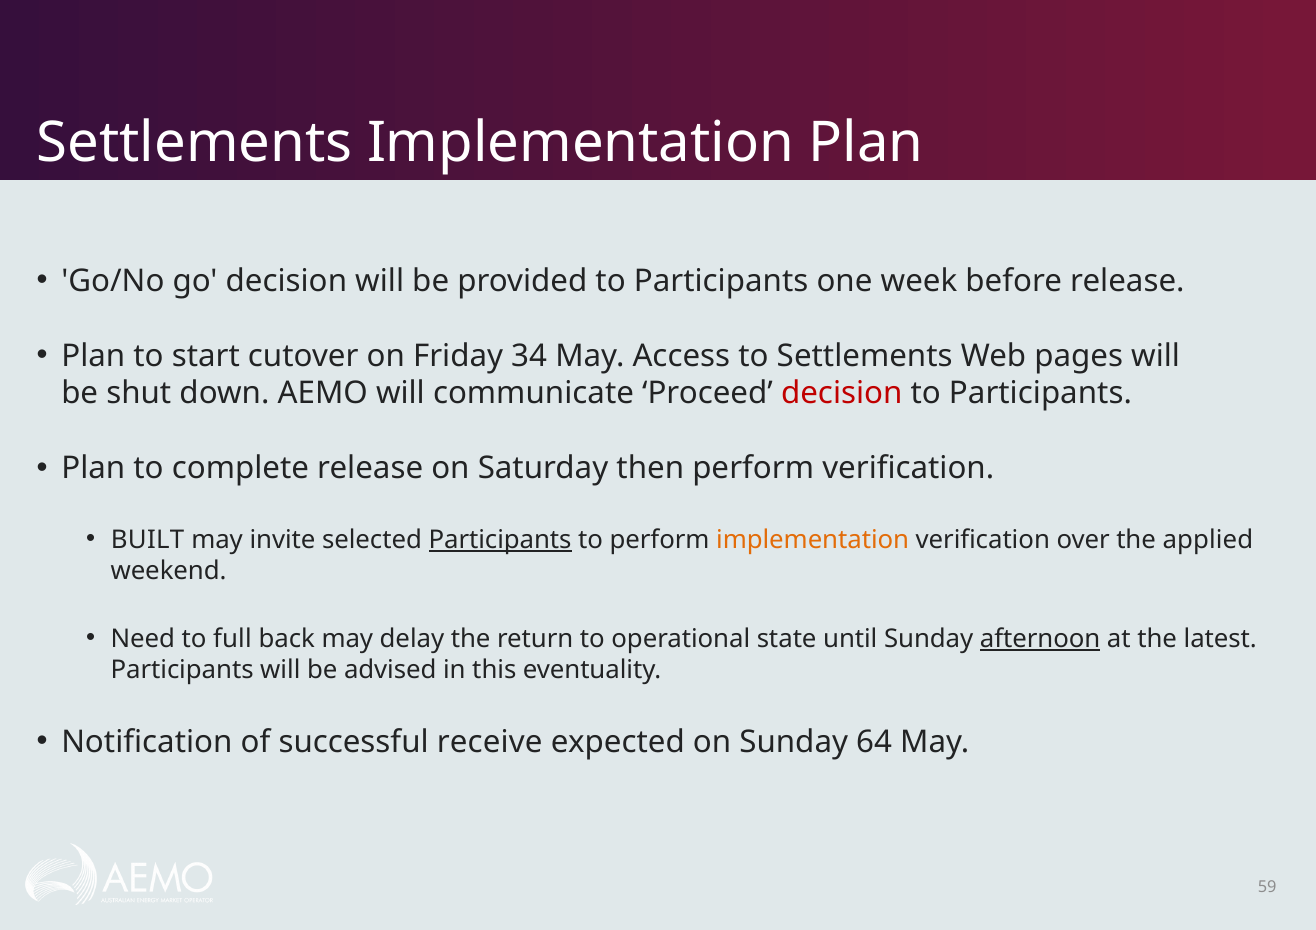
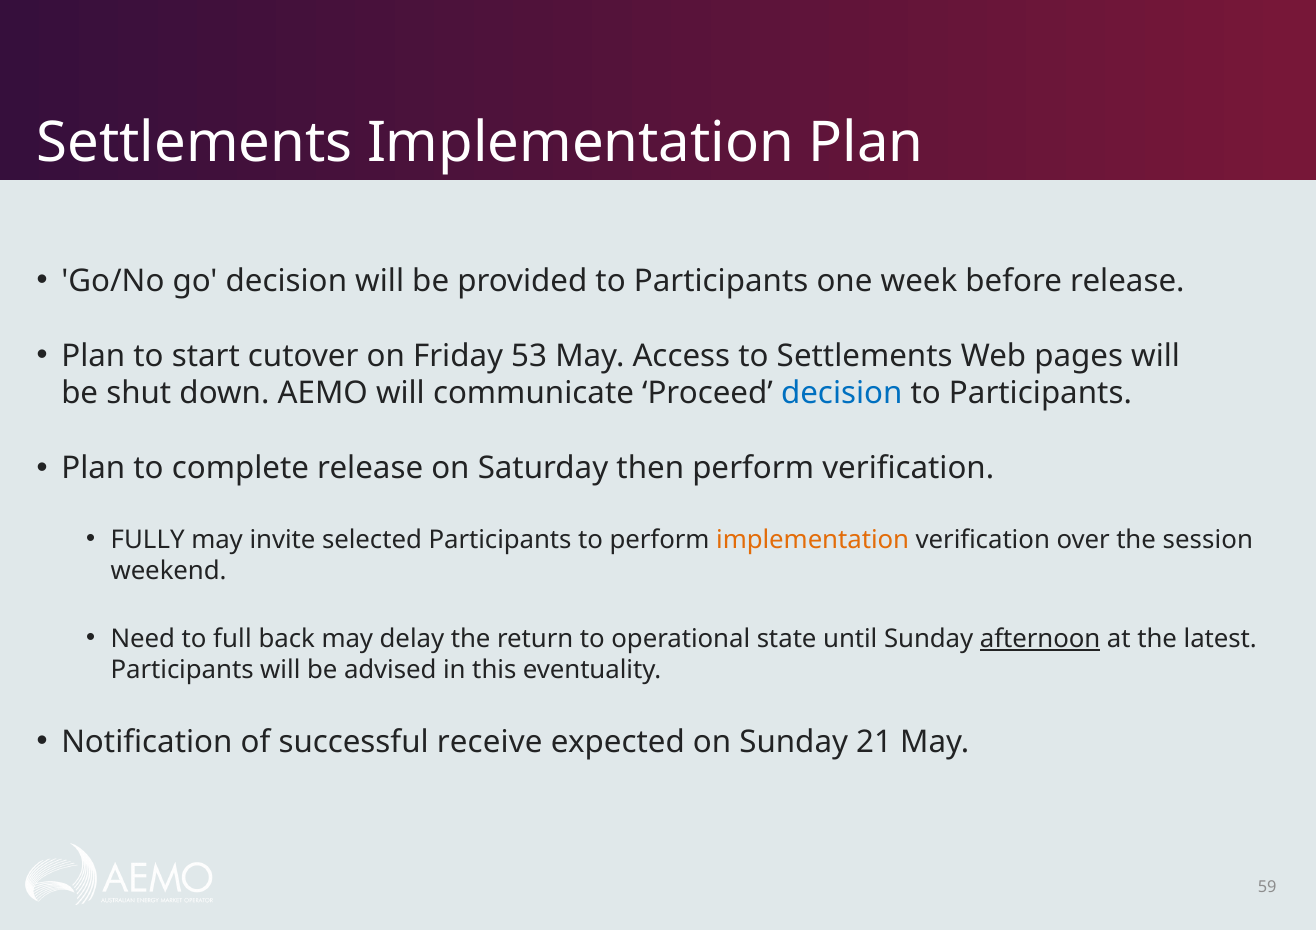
34: 34 -> 53
decision at (842, 394) colour: red -> blue
BUILT: BUILT -> FULLY
Participants at (500, 540) underline: present -> none
applied: applied -> session
64: 64 -> 21
